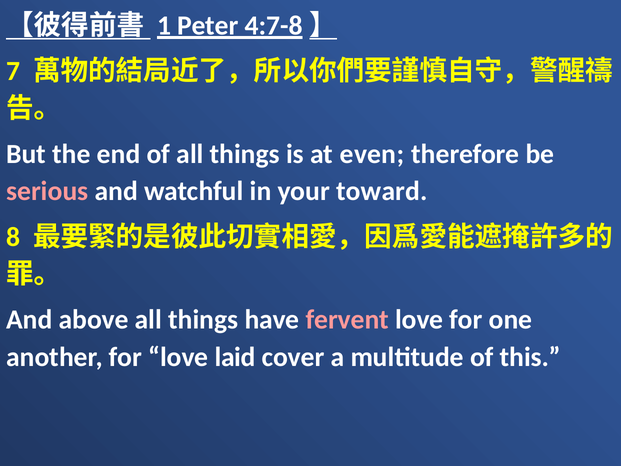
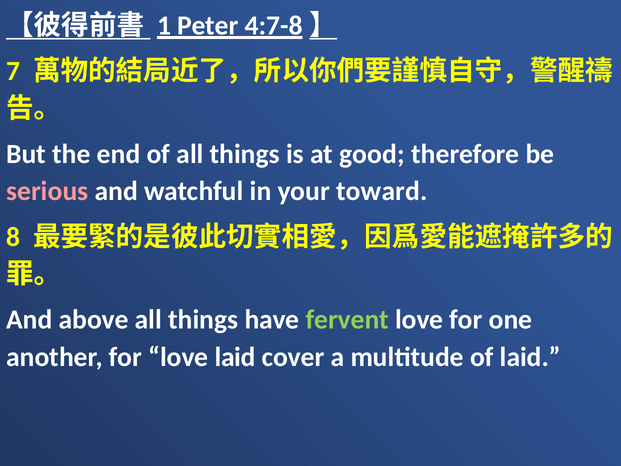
even: even -> good
fervent colour: pink -> light green
of this: this -> laid
